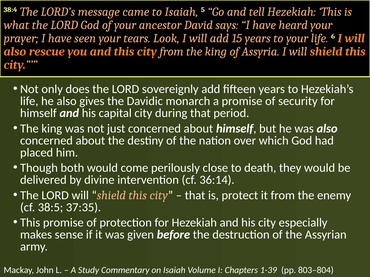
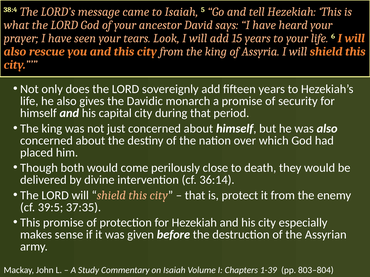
38:5: 38:5 -> 39:5
